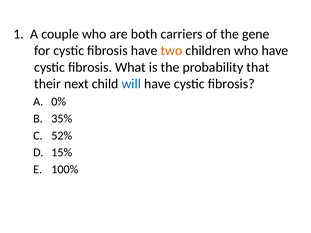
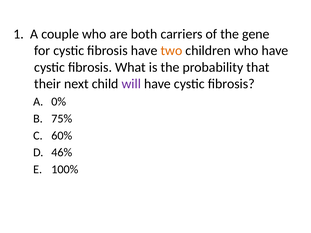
will colour: blue -> purple
35%: 35% -> 75%
52%: 52% -> 60%
15%: 15% -> 46%
